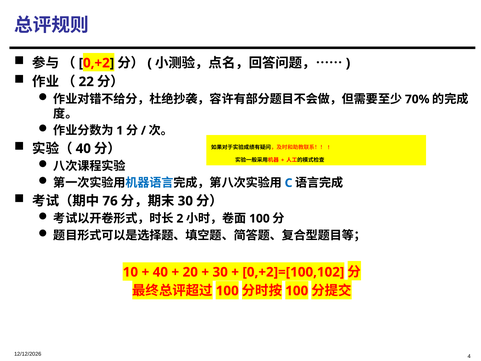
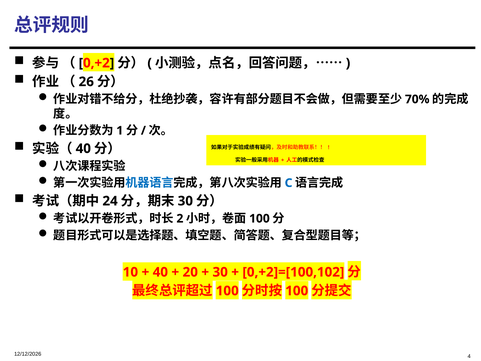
22: 22 -> 26
76: 76 -> 24
